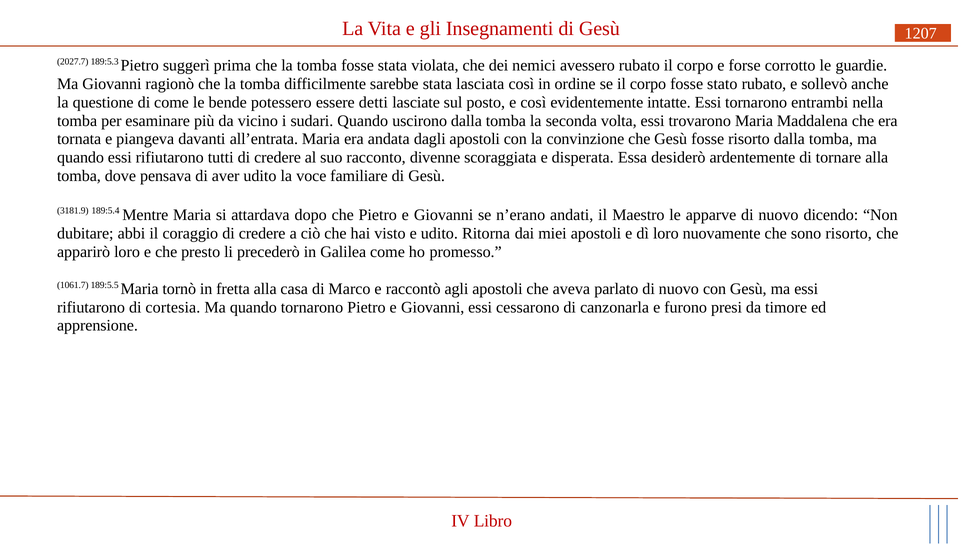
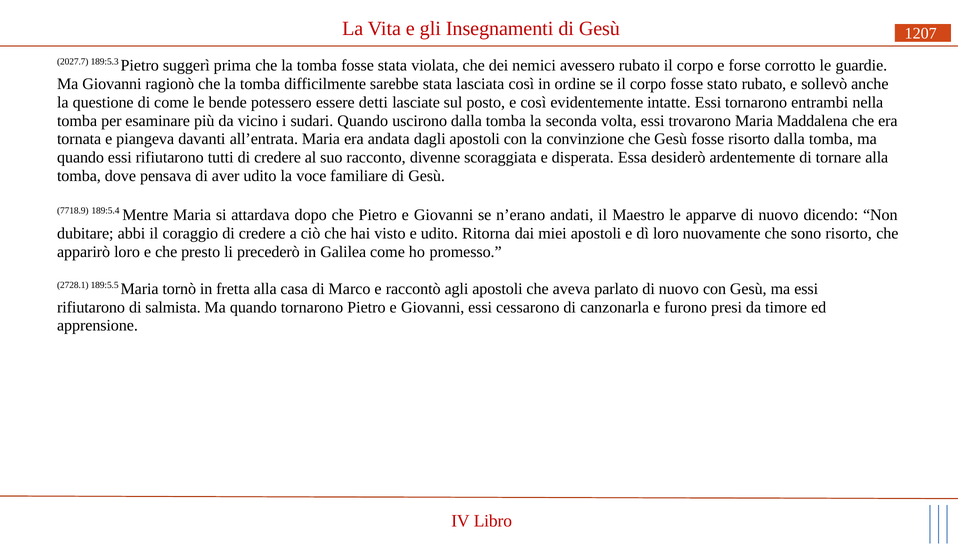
3181.9: 3181.9 -> 7718.9
1061.7: 1061.7 -> 2728.1
cortesia: cortesia -> salmista
